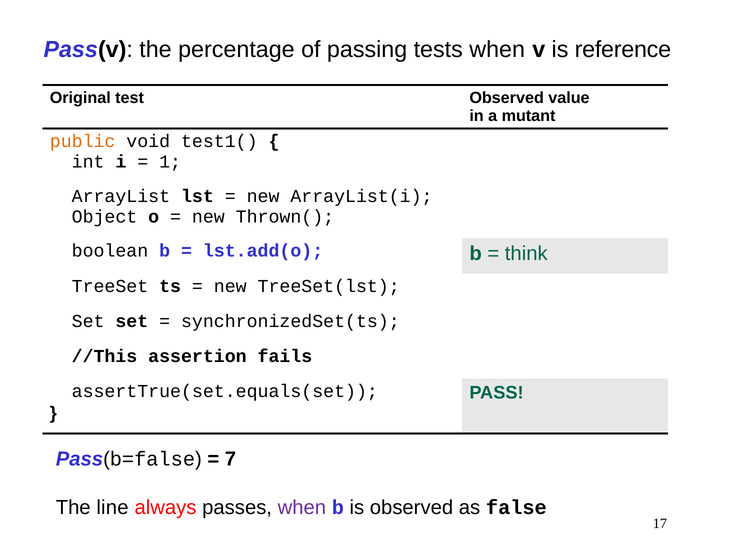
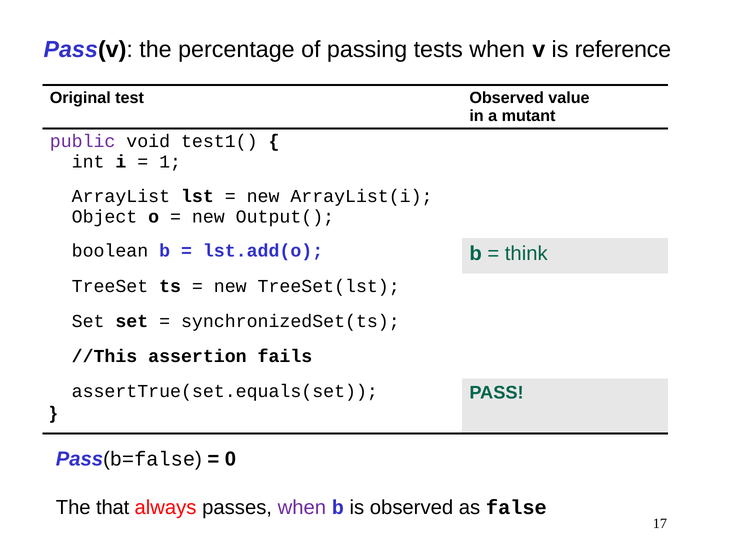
public colour: orange -> purple
Thrown(: Thrown( -> Output(
7: 7 -> 0
line: line -> that
